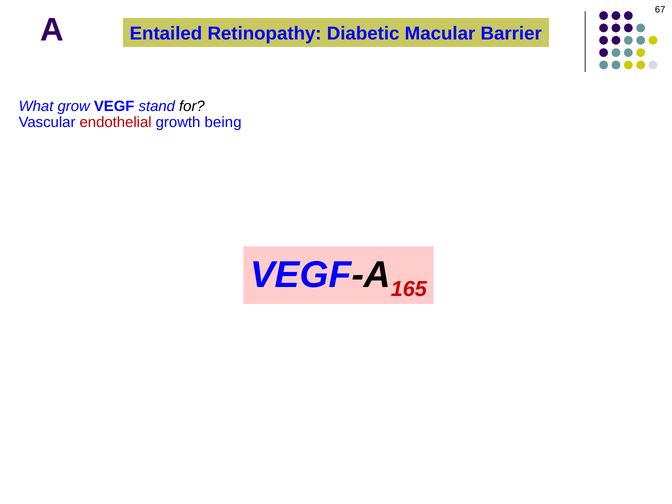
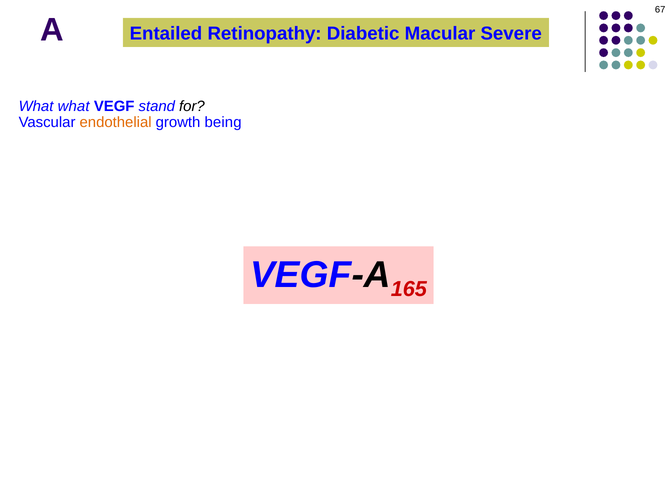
Barrier: Barrier -> Severe
What grow: grow -> what
endothelial colour: red -> orange
